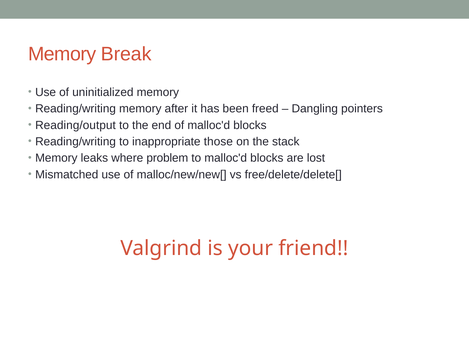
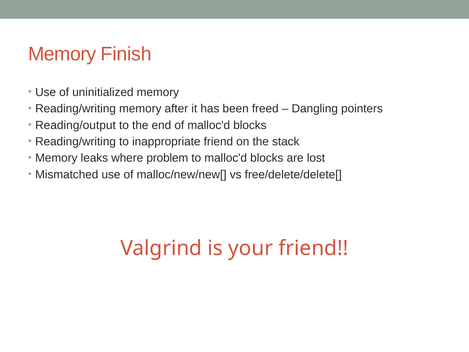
Break: Break -> Finish
inappropriate those: those -> friend
